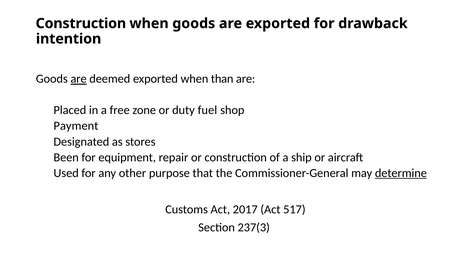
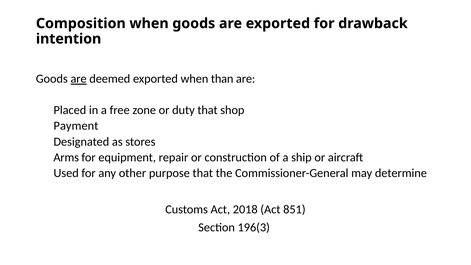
Construction at (81, 23): Construction -> Composition
duty fuel: fuel -> that
Been: Been -> Arms
determine underline: present -> none
2017: 2017 -> 2018
517: 517 -> 851
237(3: 237(3 -> 196(3
